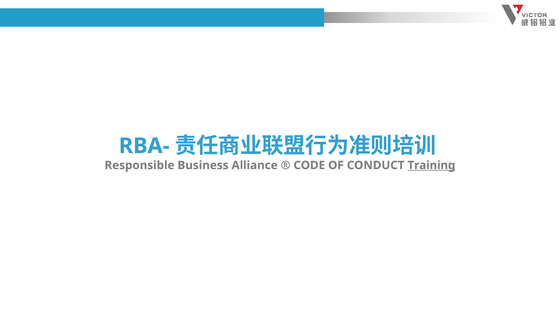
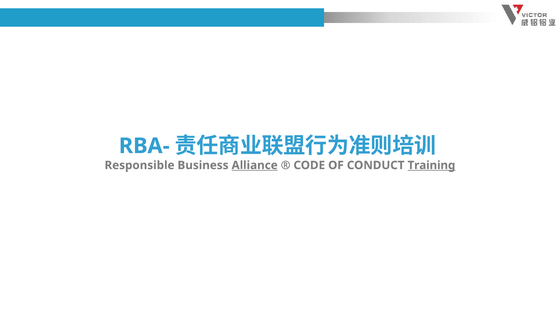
Alliance underline: none -> present
